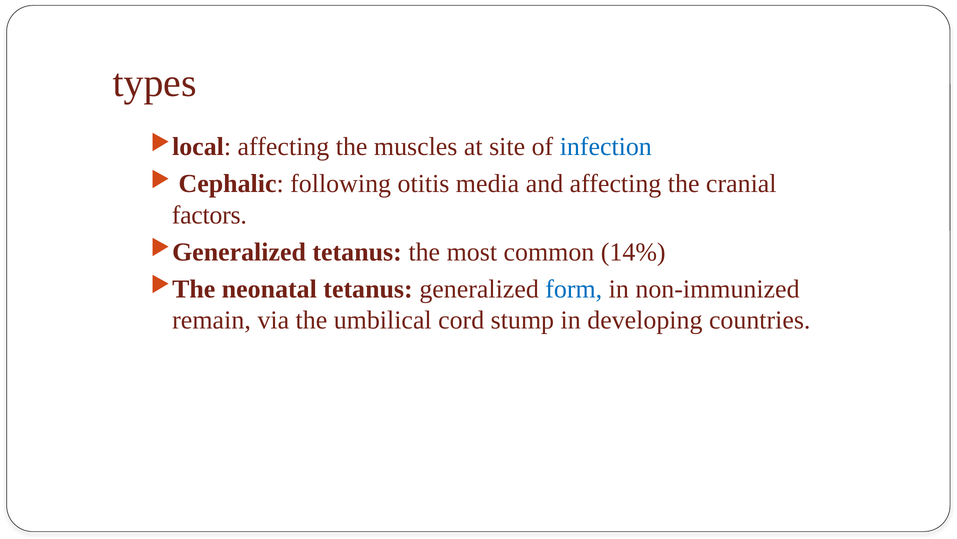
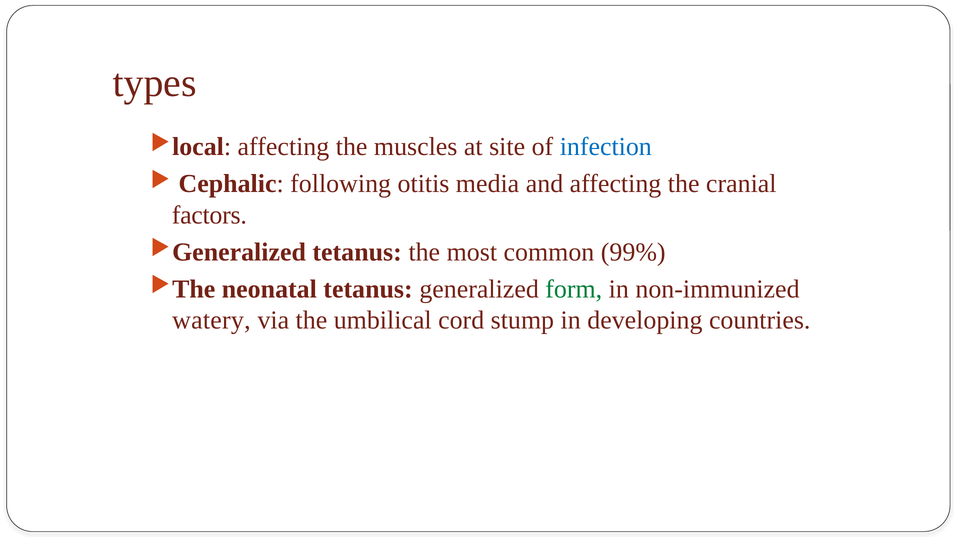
14%: 14% -> 99%
form colour: blue -> green
remain: remain -> watery
